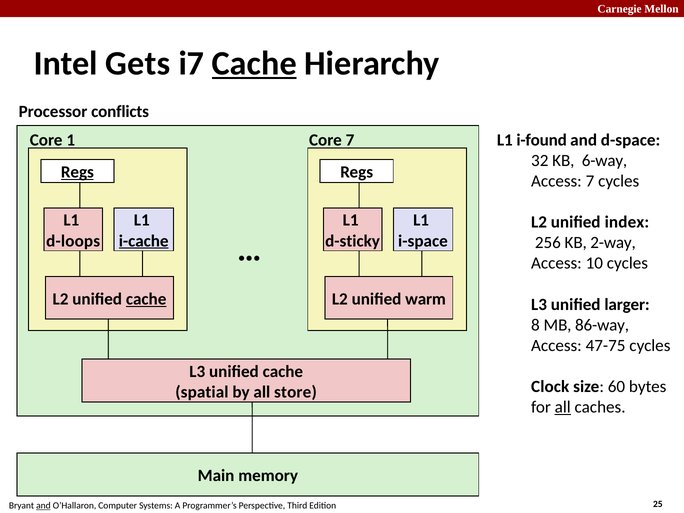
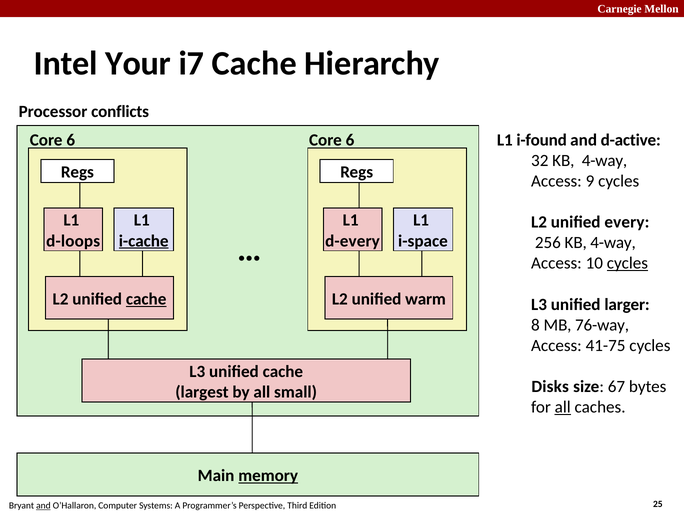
Gets: Gets -> Your
Cache at (254, 63) underline: present -> none
1 at (71, 140): 1 -> 6
7 at (350, 140): 7 -> 6
d-space: d-space -> d-active
32 KB 6-way: 6-way -> 4-way
Regs at (77, 172) underline: present -> none
Access 7: 7 -> 9
index: index -> every
d-sticky: d-sticky -> d-every
256 KB 2-way: 2-way -> 4-way
cycles at (627, 263) underline: none -> present
86-way: 86-way -> 76-way
47-75: 47-75 -> 41-75
Clock: Clock -> Disks
60: 60 -> 67
spatial: spatial -> largest
store: store -> small
memory underline: none -> present
